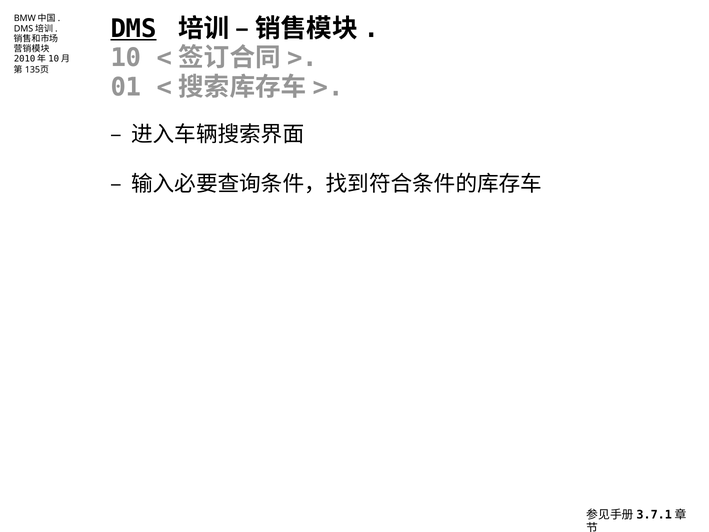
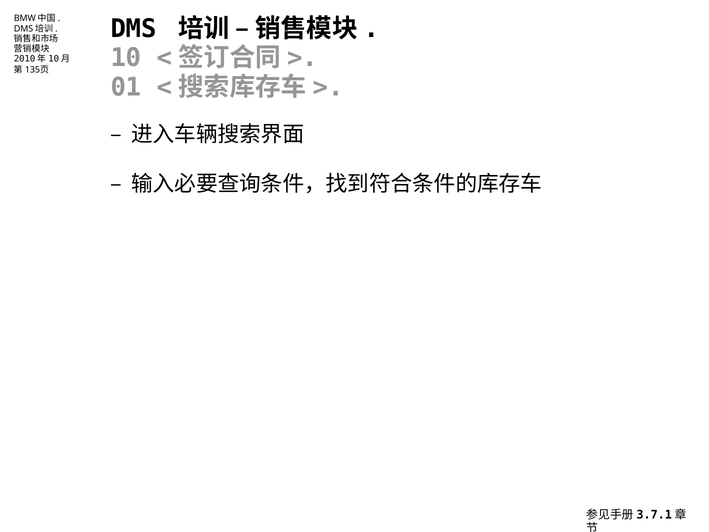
DMS underline: present -> none
